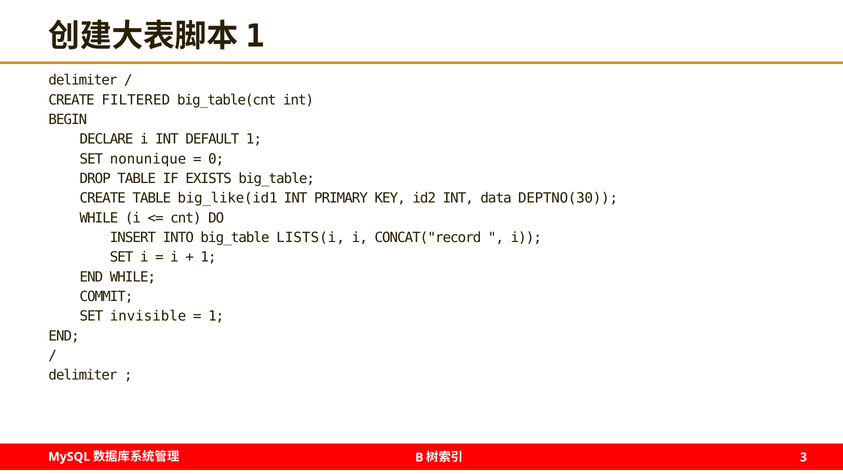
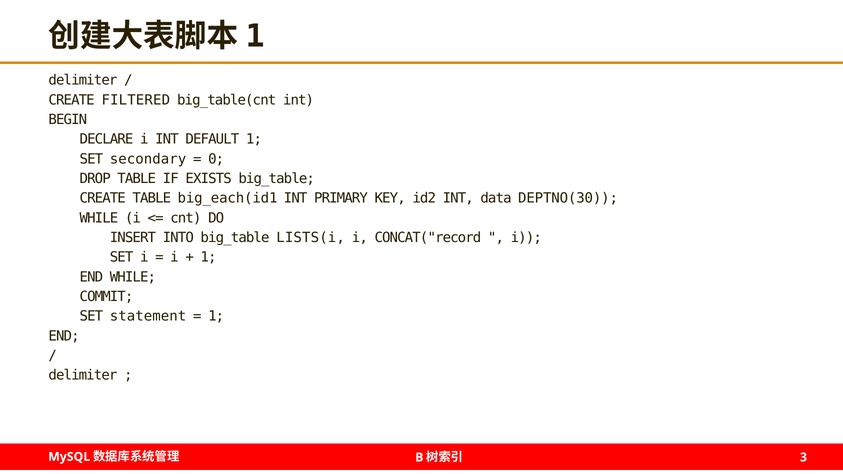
nonunique: nonunique -> secondary
big_like(id1: big_like(id1 -> big_each(id1
invisible: invisible -> statement
